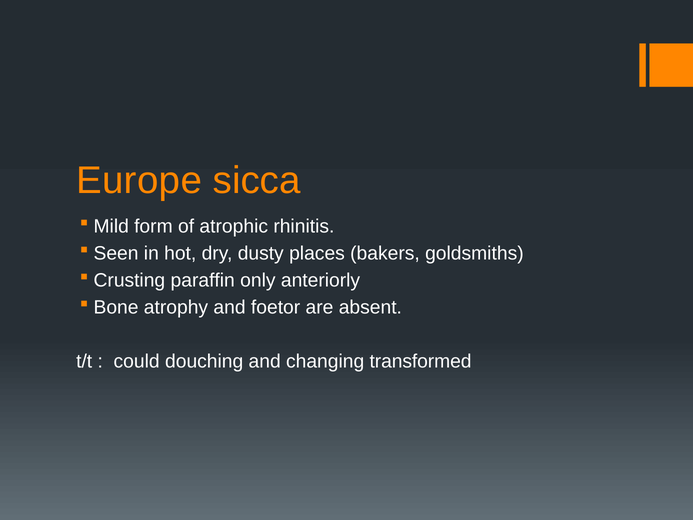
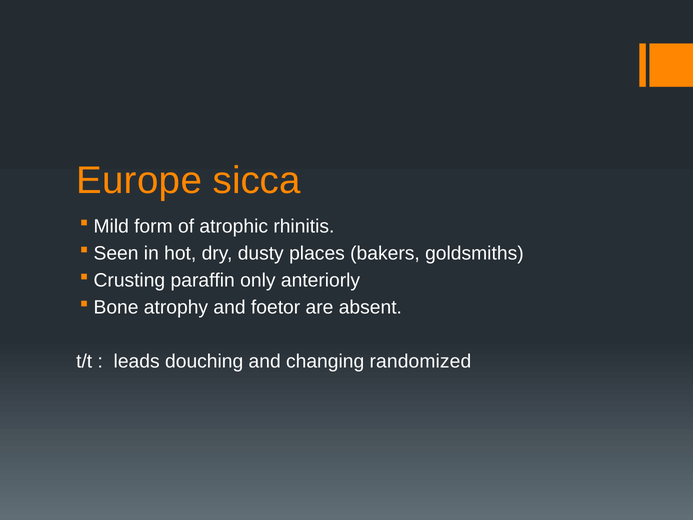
could: could -> leads
transformed: transformed -> randomized
